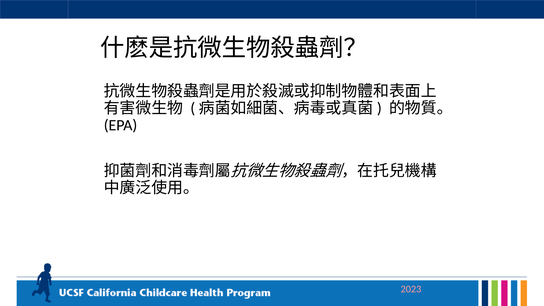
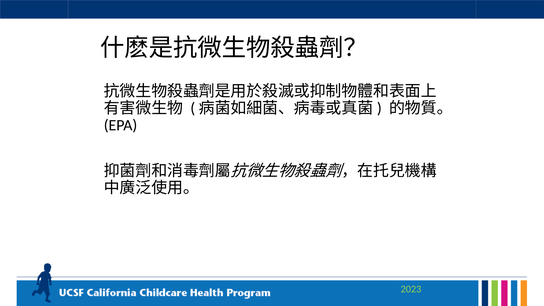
2023 colour: pink -> light green
